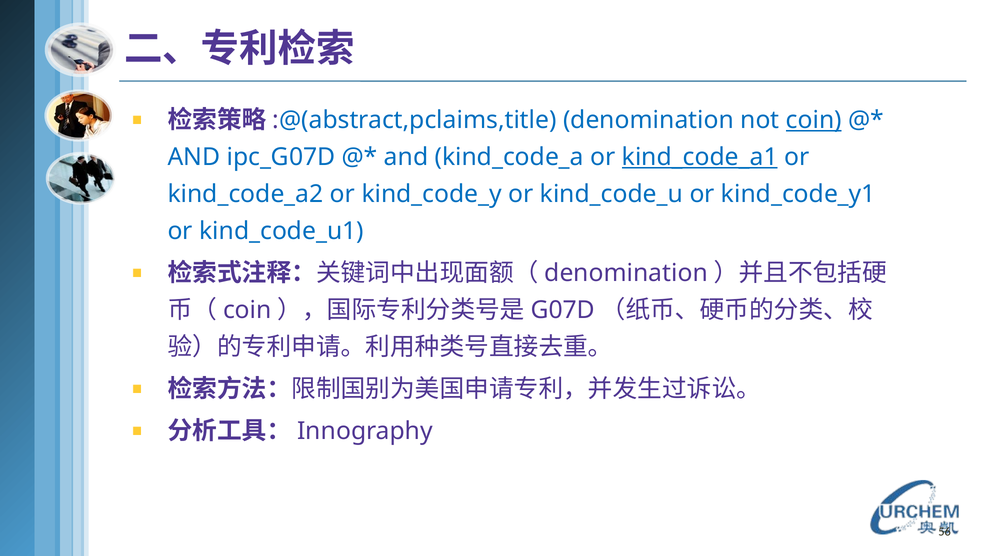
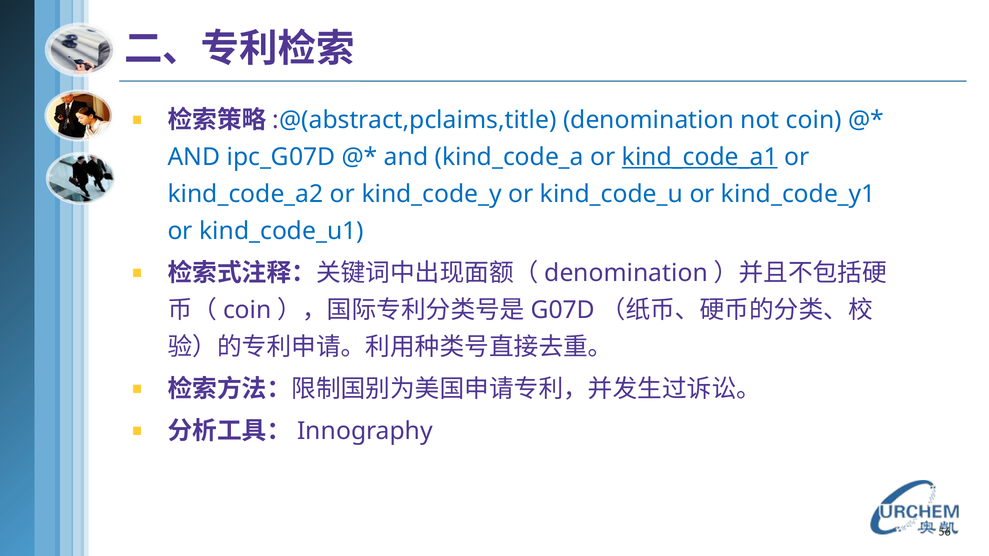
coin underline: present -> none
